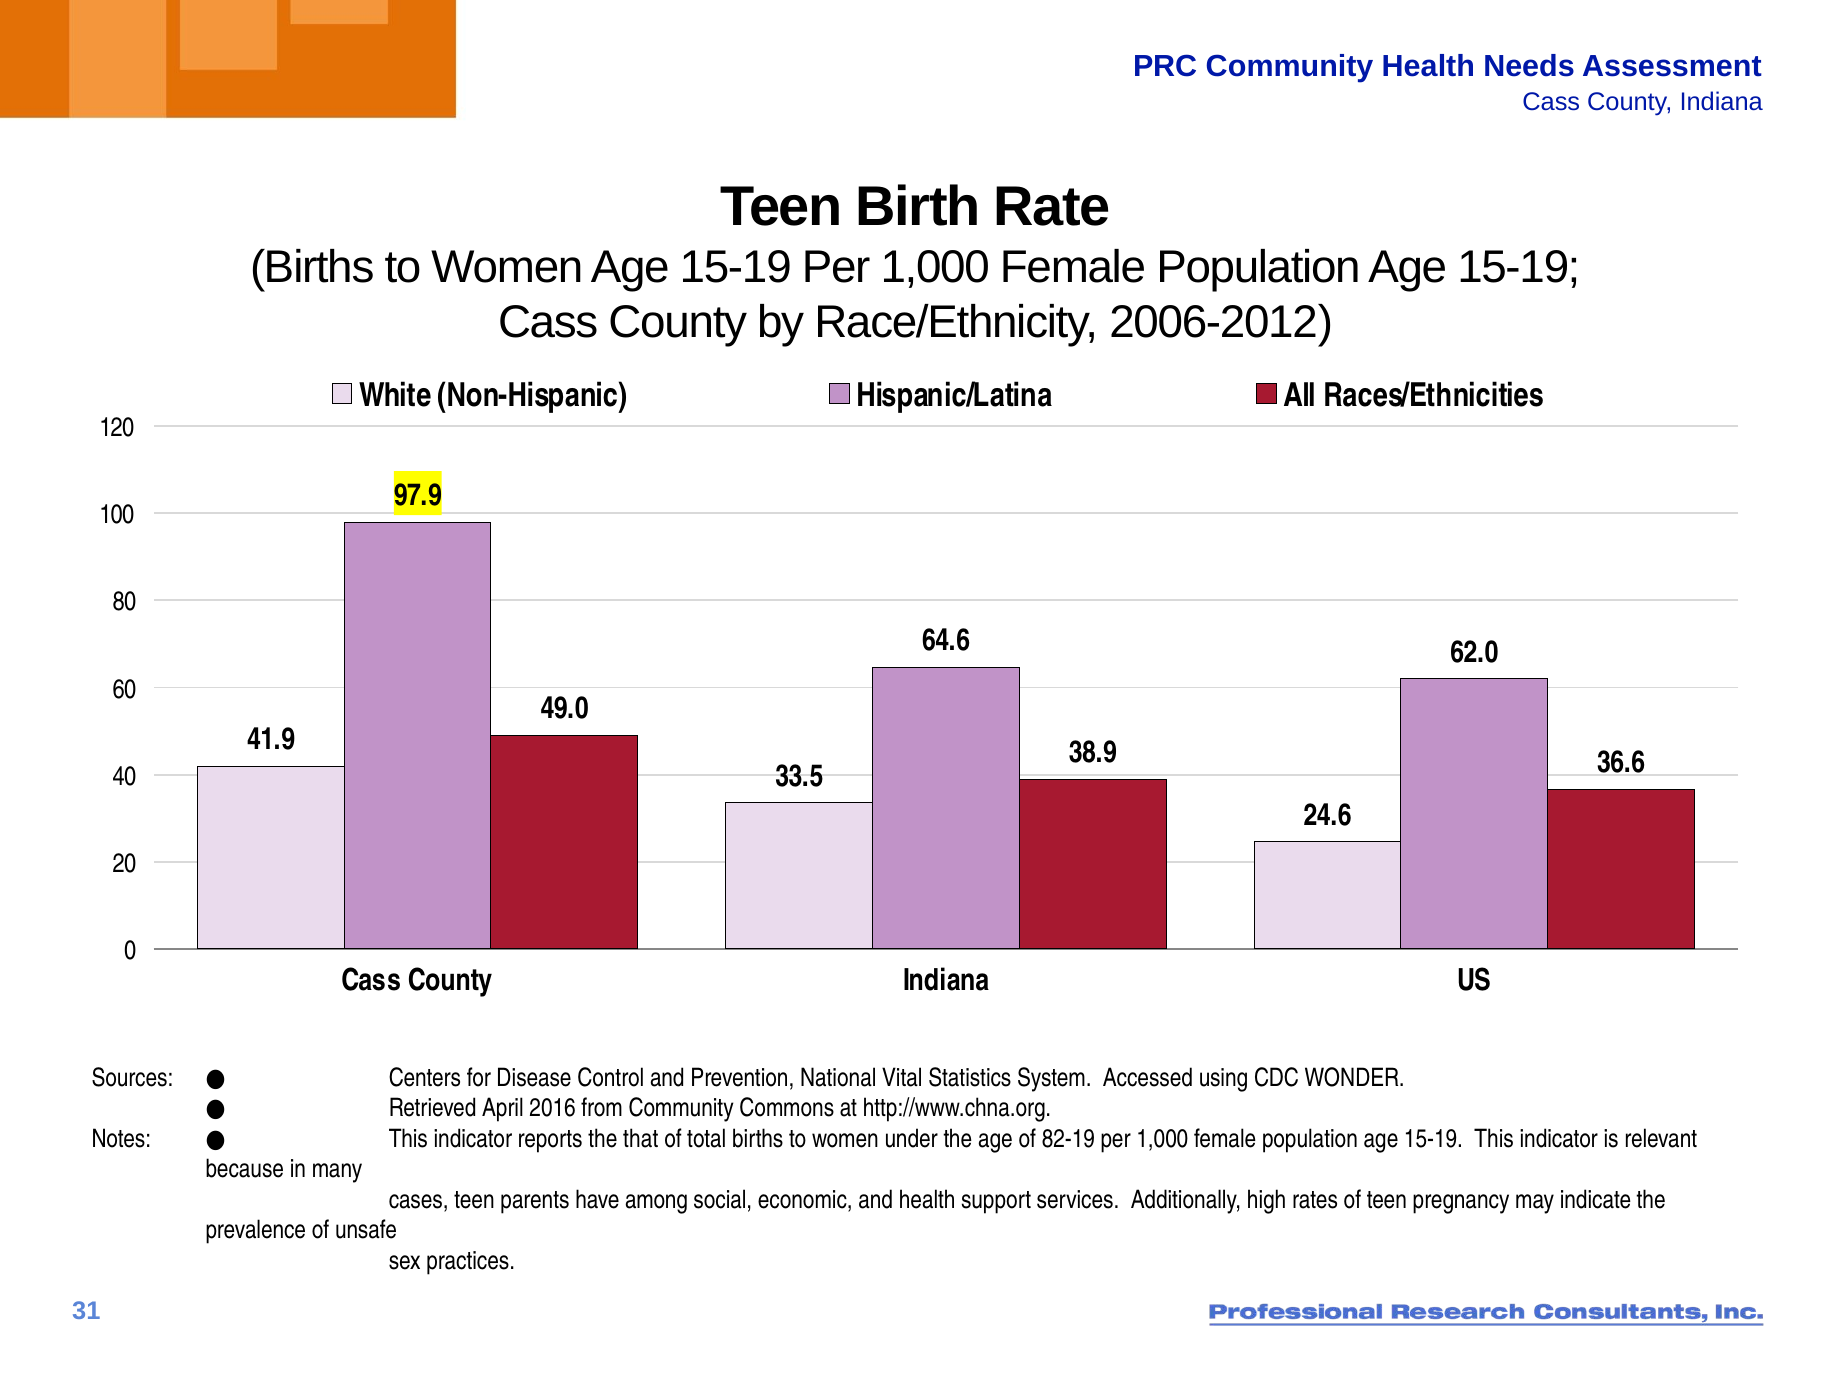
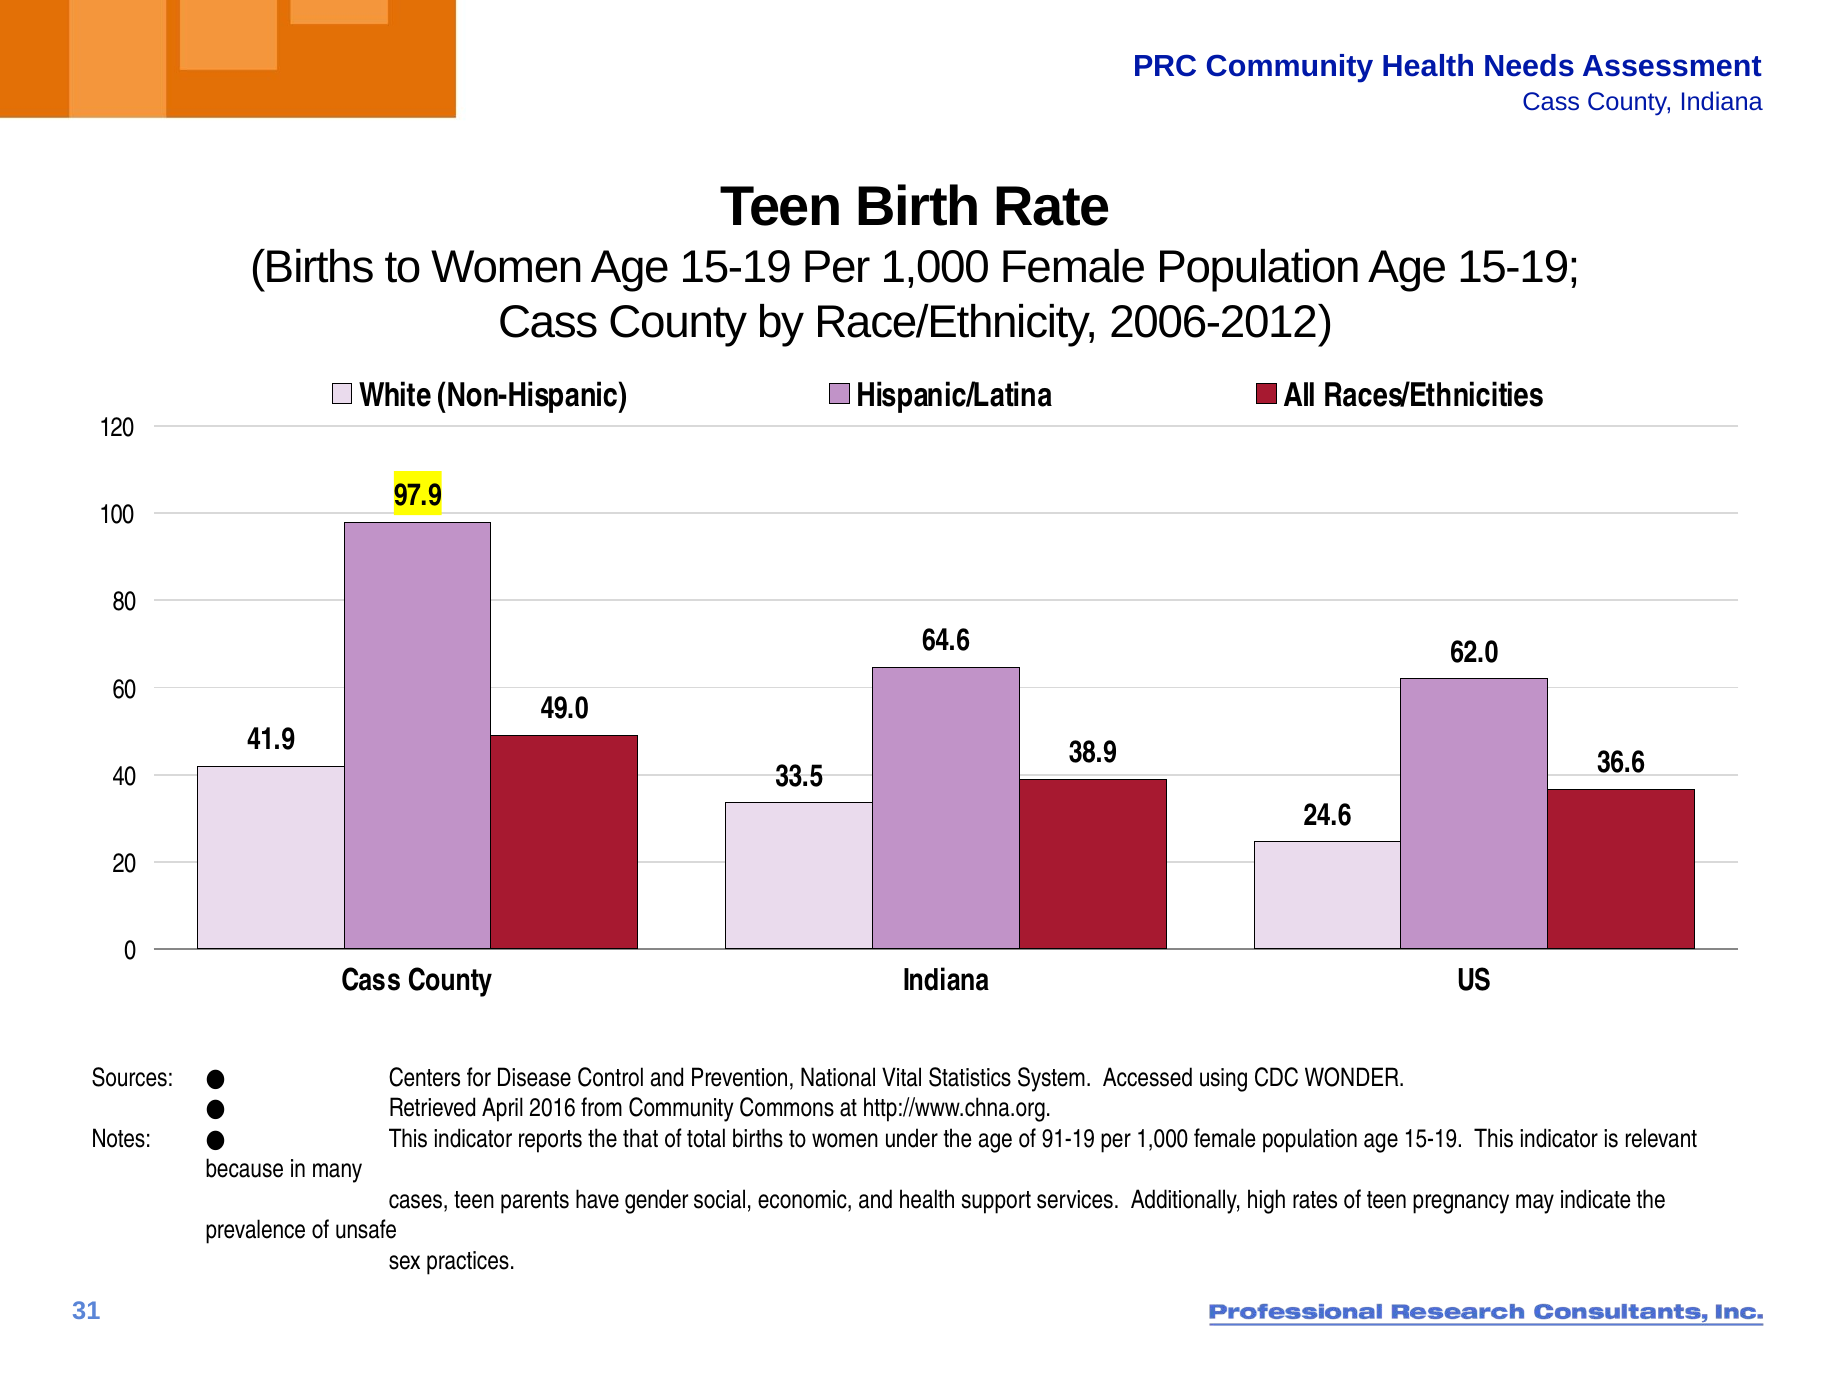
82-19: 82-19 -> 91-19
among: among -> gender
